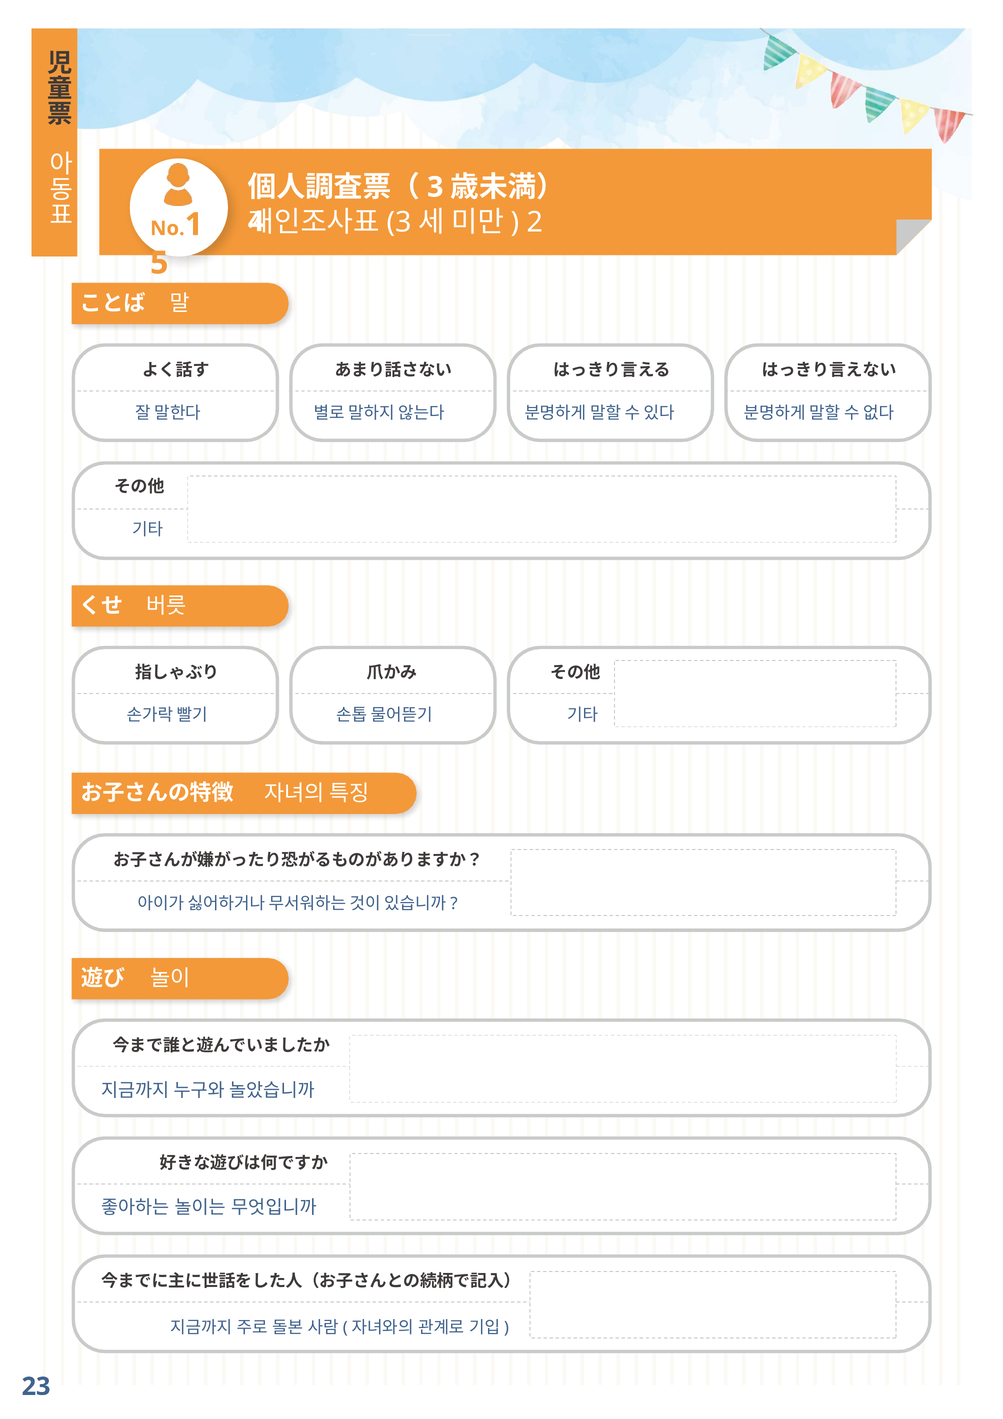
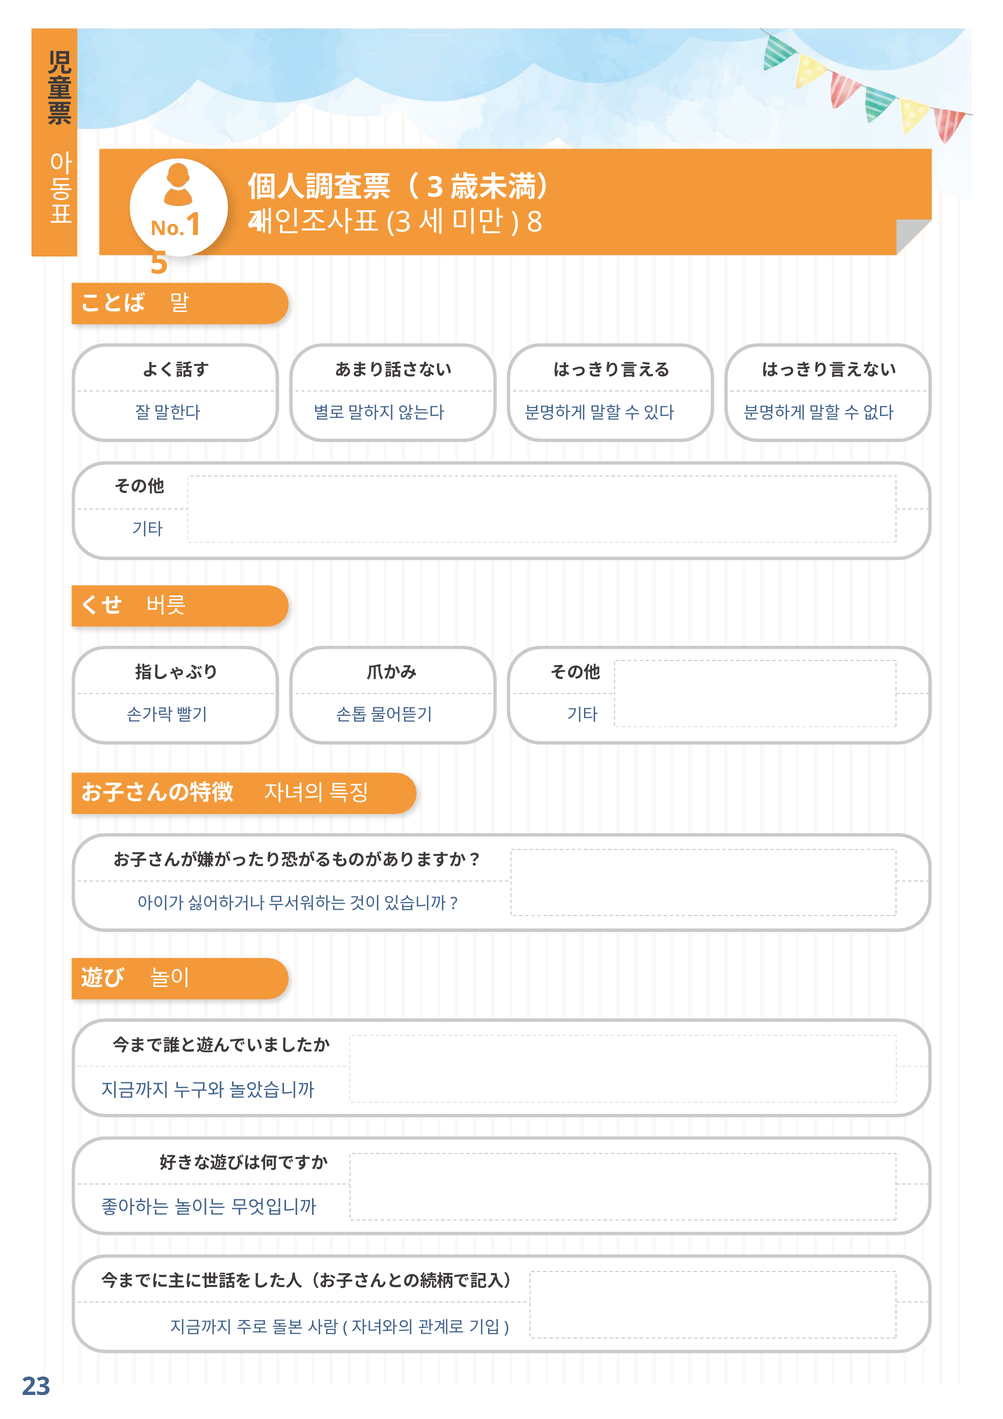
2: 2 -> 8
